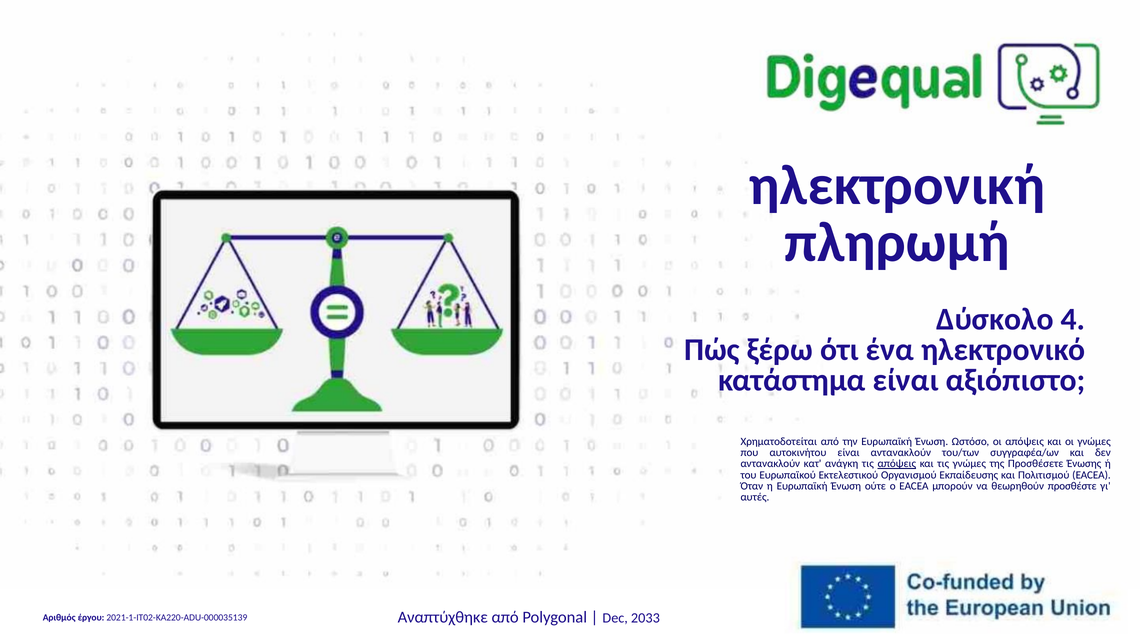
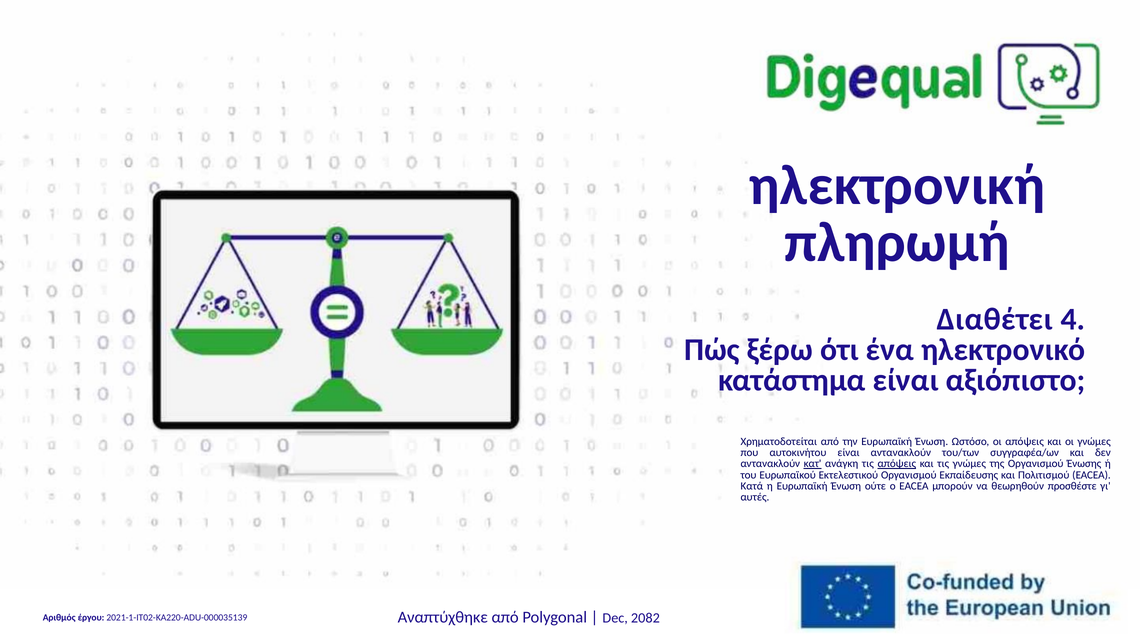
Δύσκολο: Δύσκολο -> Διαθέτει
κατ underline: none -> present
της Προσθέσετε: Προσθέσετε -> Οργανισμού
Όταν: Όταν -> Κατά
2033: 2033 -> 2082
